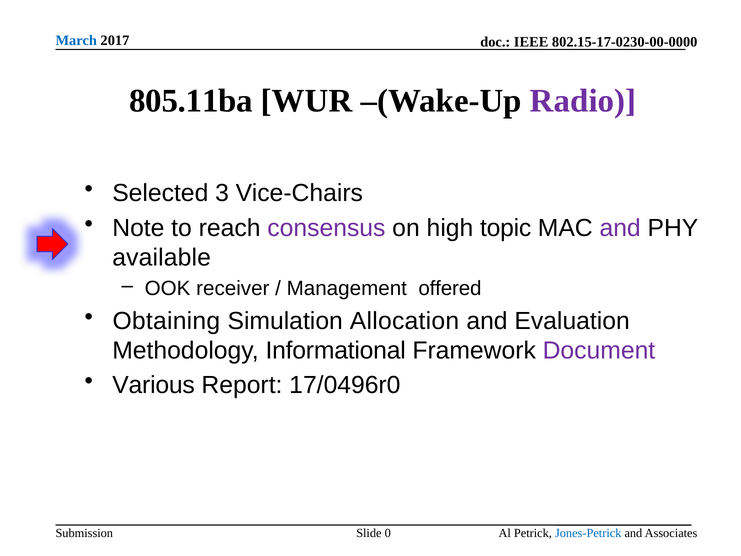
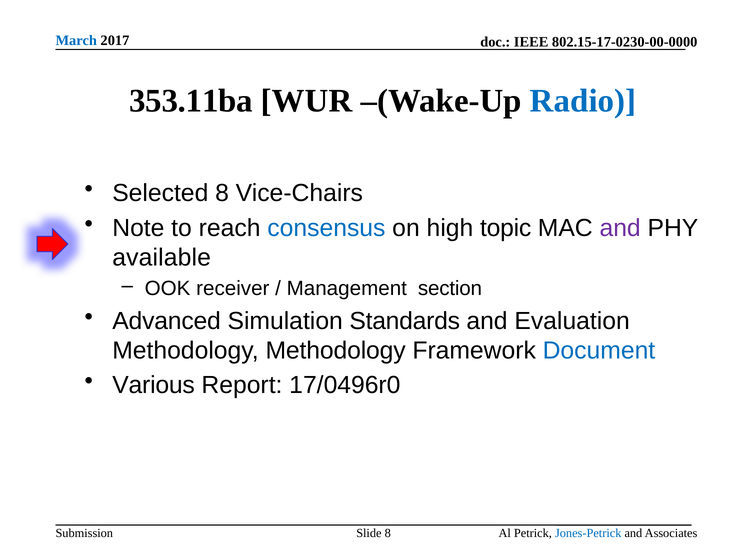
805.11ba: 805.11ba -> 353.11ba
Radio colour: purple -> blue
Selected 3: 3 -> 8
consensus colour: purple -> blue
offered: offered -> section
Obtaining: Obtaining -> Advanced
Allocation: Allocation -> Standards
Methodology Informational: Informational -> Methodology
Document colour: purple -> blue
Slide 0: 0 -> 8
